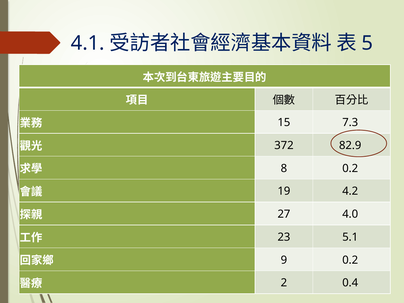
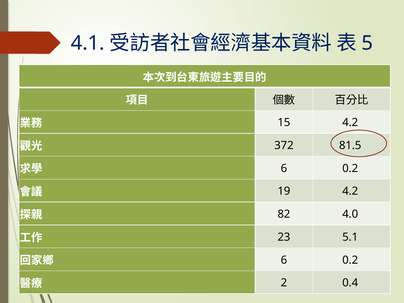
15 7.3: 7.3 -> 4.2
82.9: 82.9 -> 81.5
8 at (284, 168): 8 -> 6
27: 27 -> 82
9 at (284, 260): 9 -> 6
